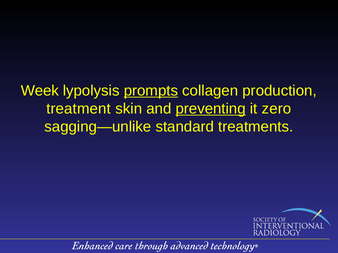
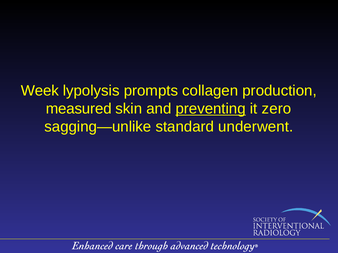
prompts underline: present -> none
treatment: treatment -> measured
treatments: treatments -> underwent
